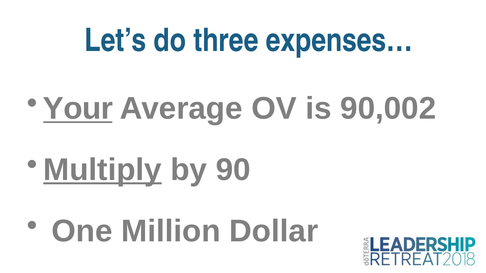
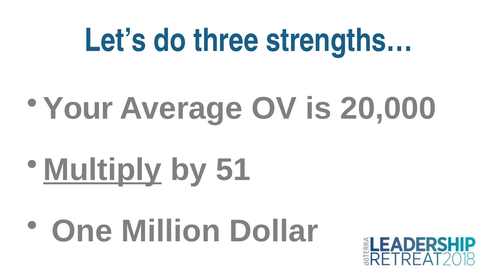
expenses…: expenses… -> strengths…
Your underline: present -> none
90,002: 90,002 -> 20,000
90: 90 -> 51
